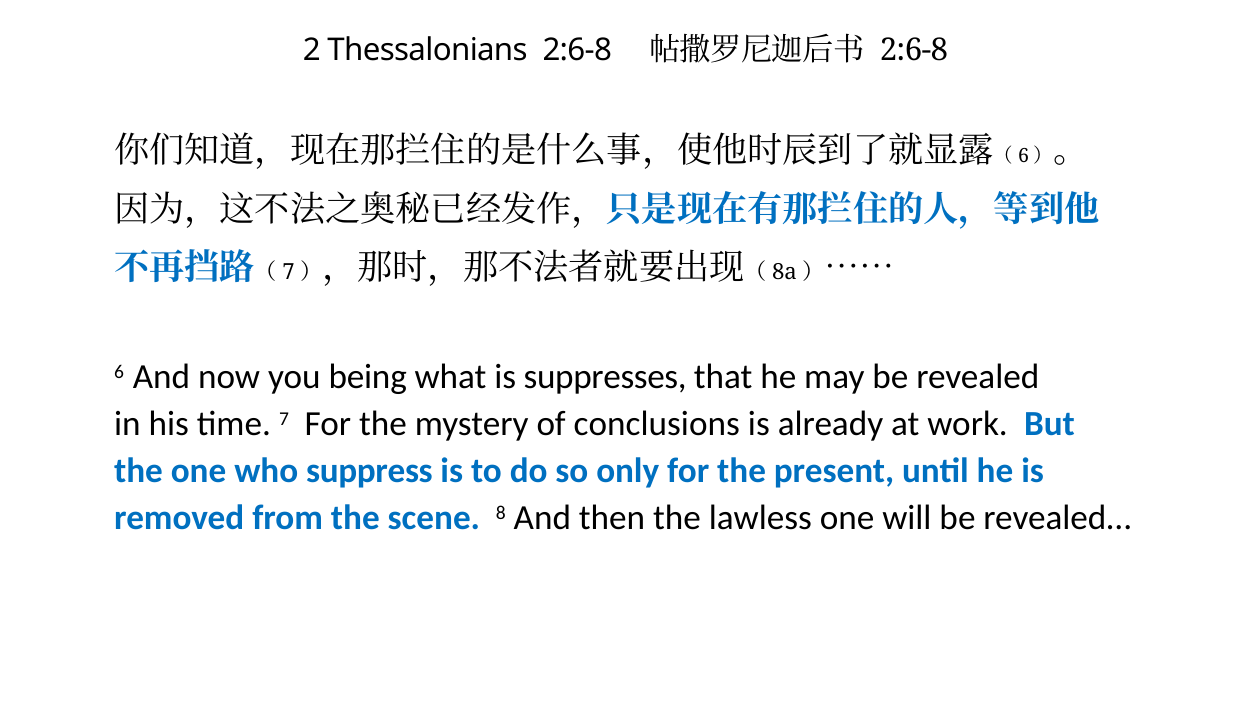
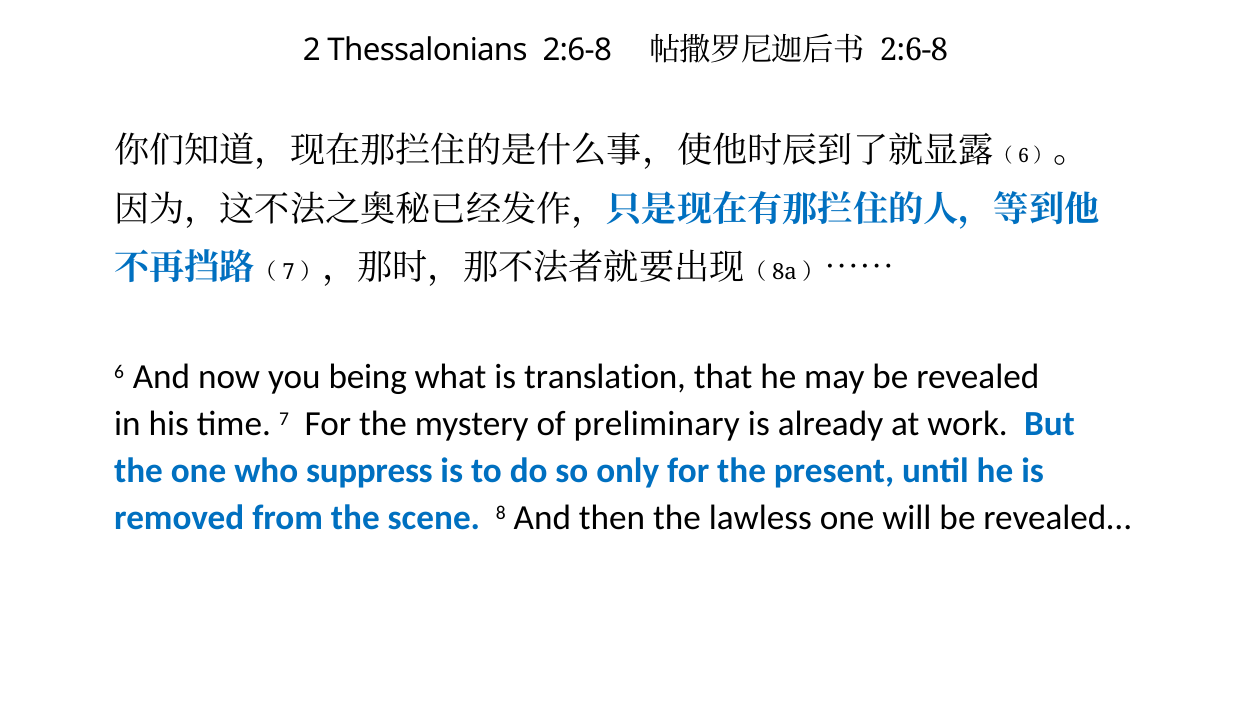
suppresses: suppresses -> translation
conclusions: conclusions -> preliminary
